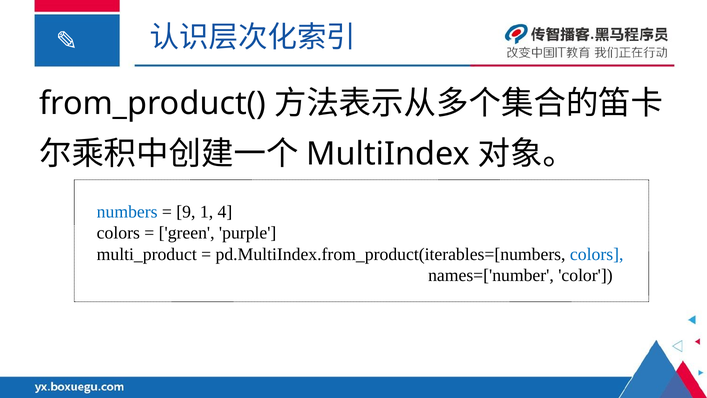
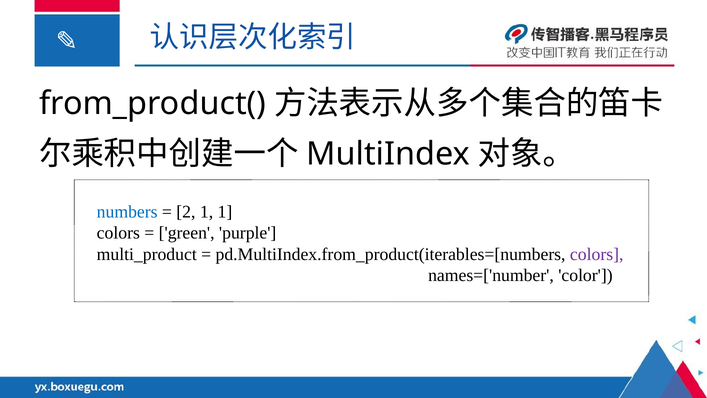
9: 9 -> 2
1 4: 4 -> 1
colors at (597, 254) colour: blue -> purple
